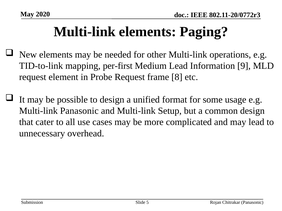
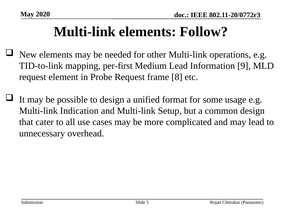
Paging: Paging -> Follow
Multi-link Panasonic: Panasonic -> Indication
